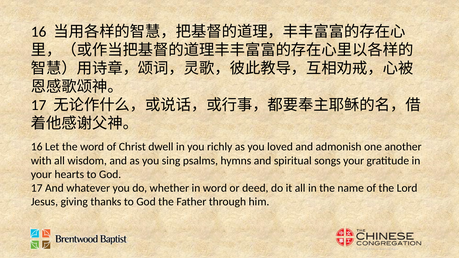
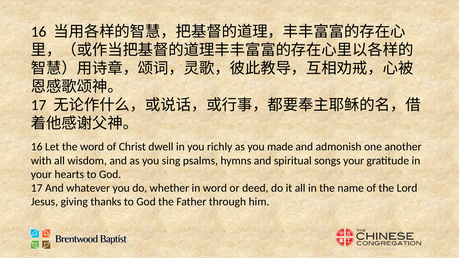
loved: loved -> made
